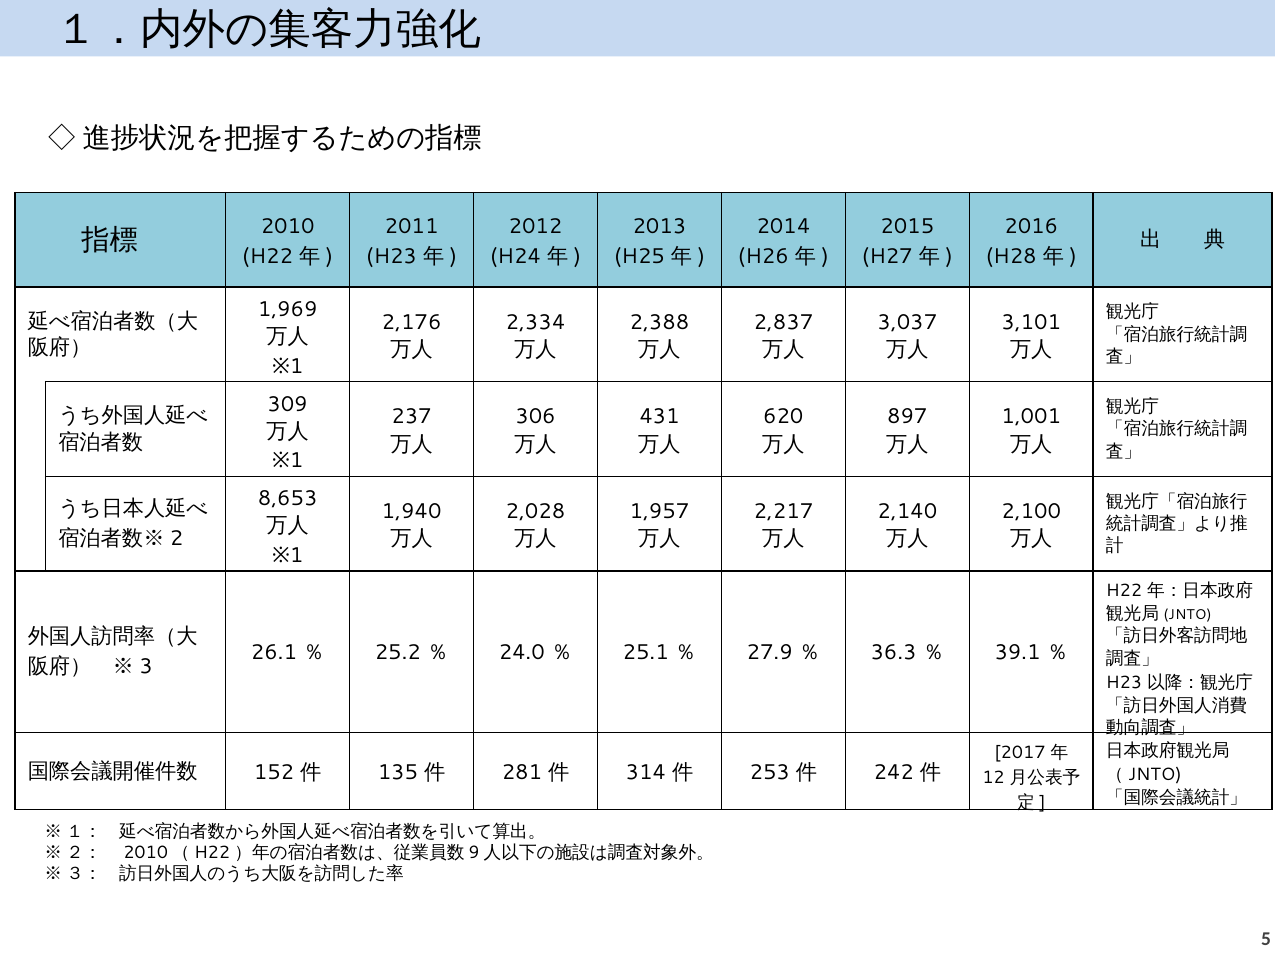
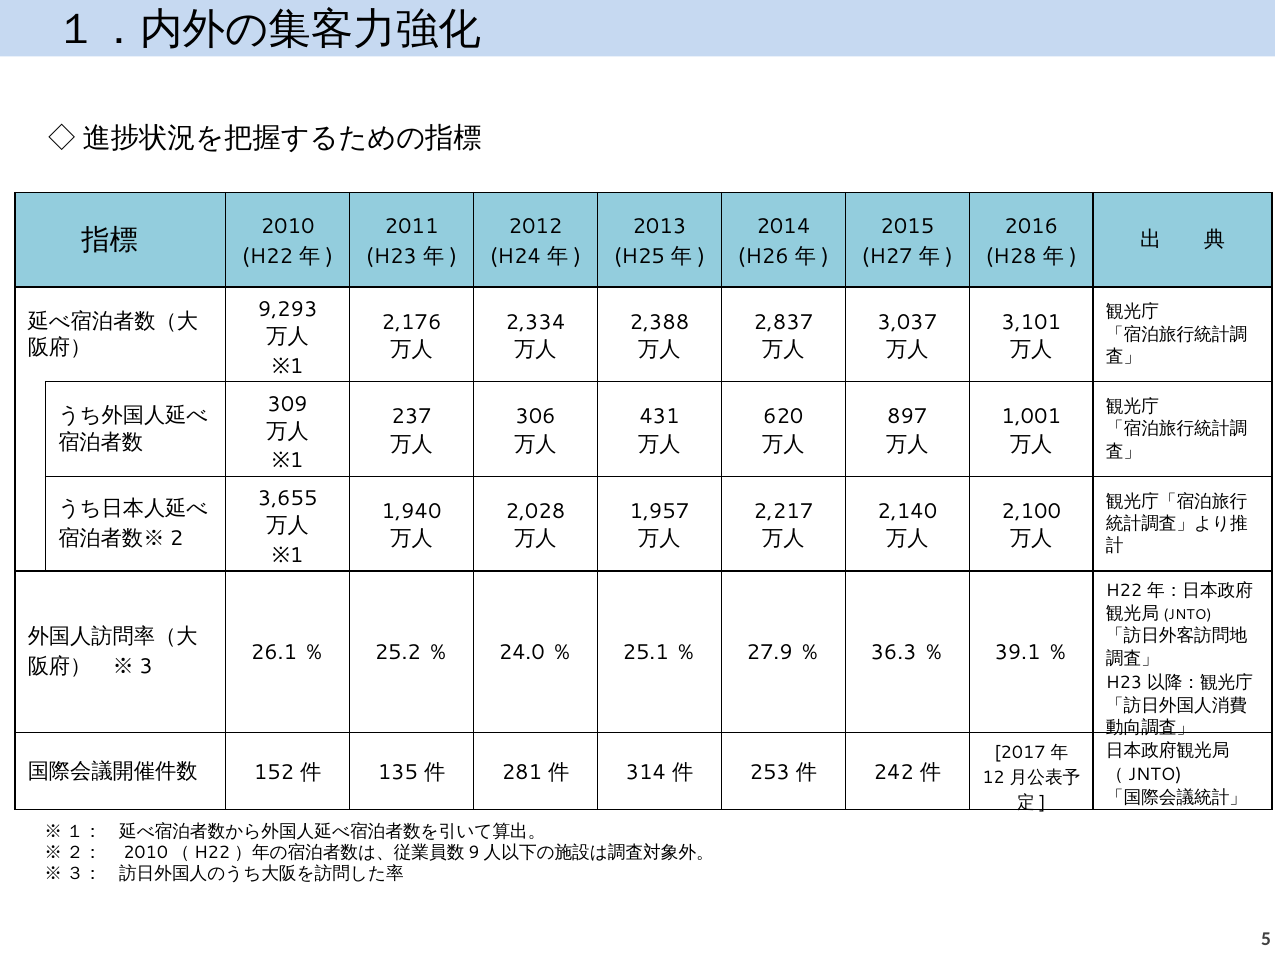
1,969: 1,969 -> 9,293
8,653: 8,653 -> 3,655
